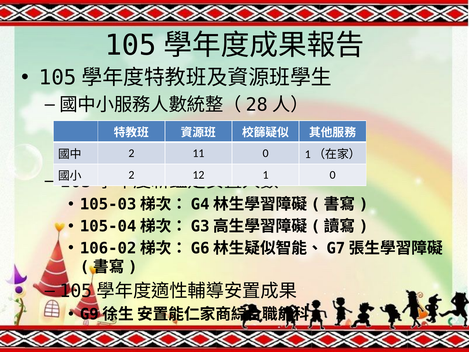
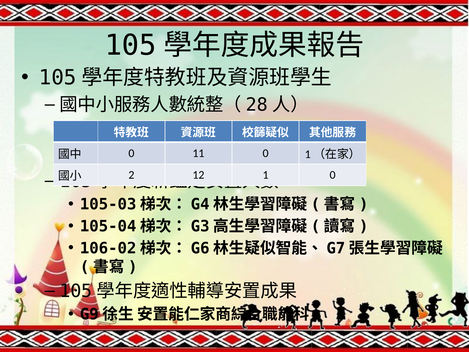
2 at (131, 153): 2 -> 0
